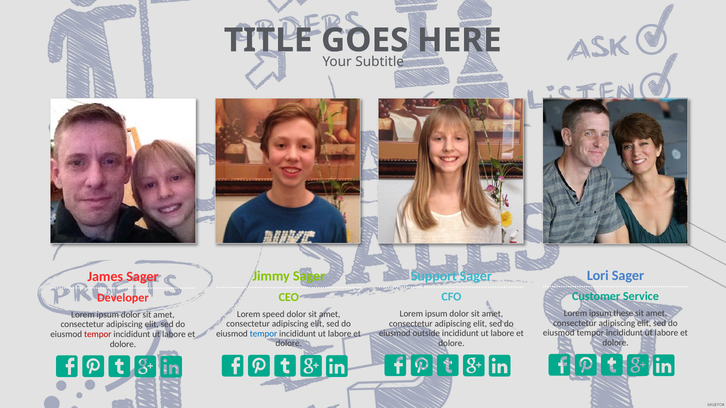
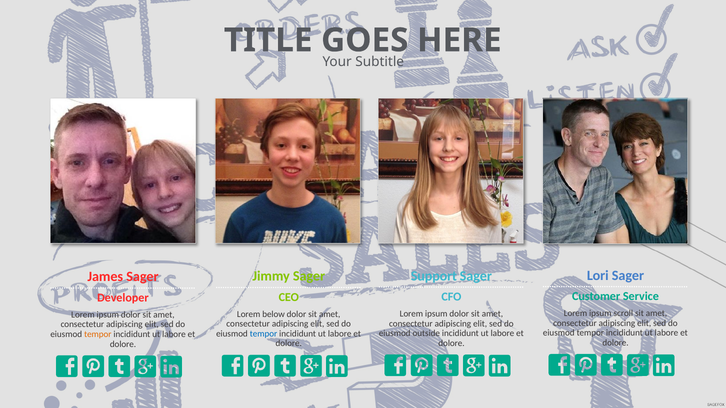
these: these -> scroll
speed: speed -> below
tempor at (98, 335) colour: red -> orange
